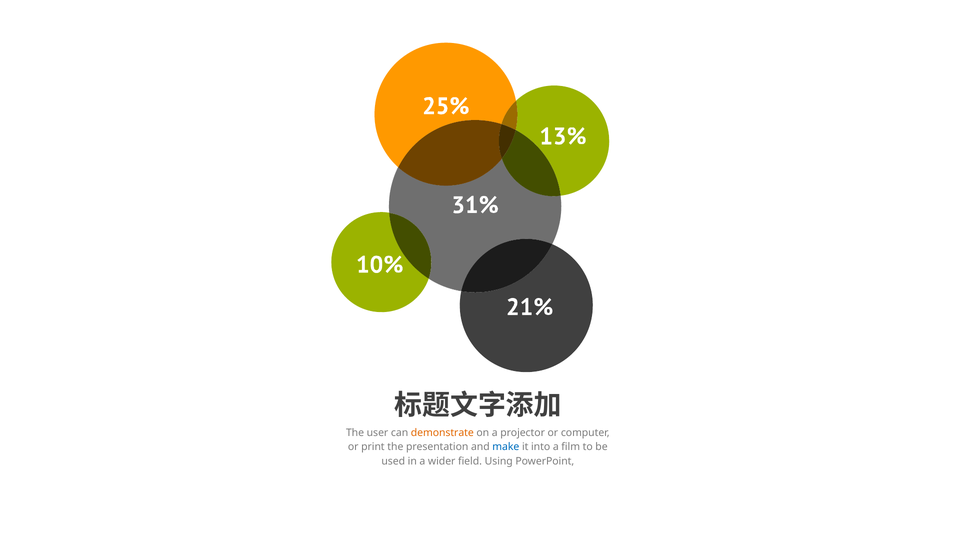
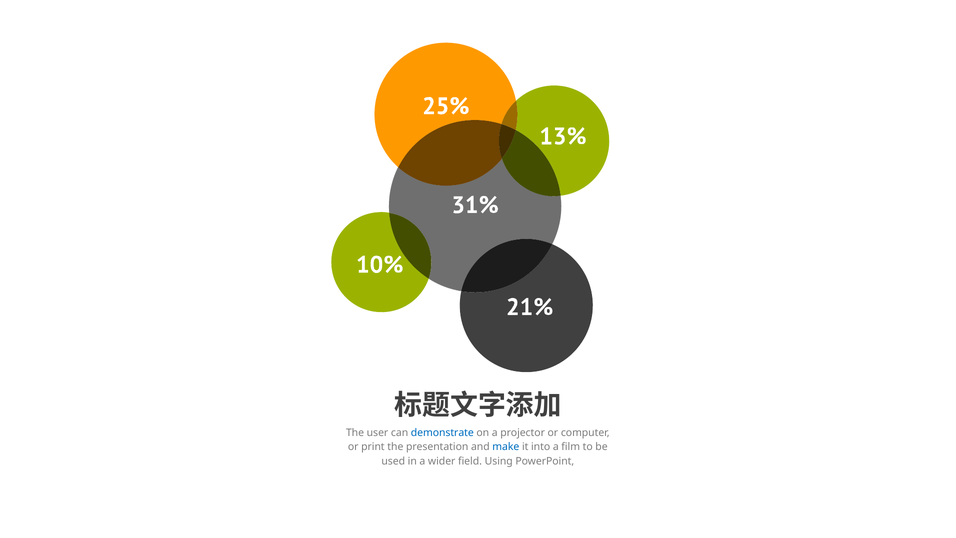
demonstrate colour: orange -> blue
